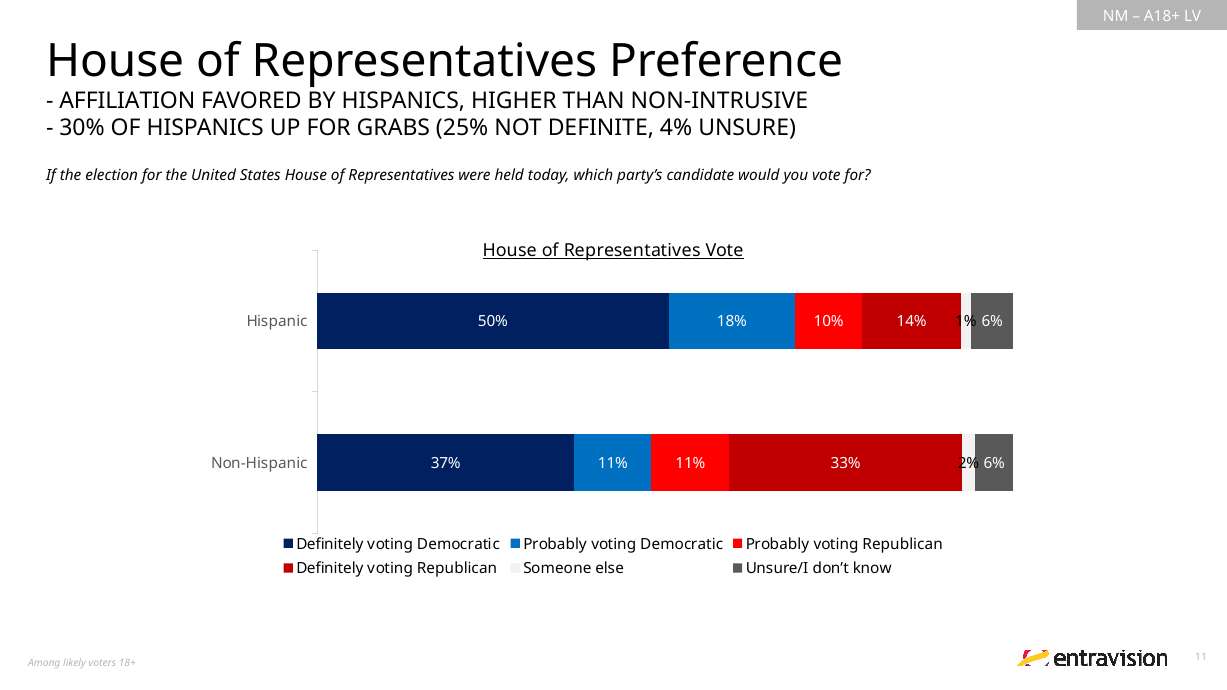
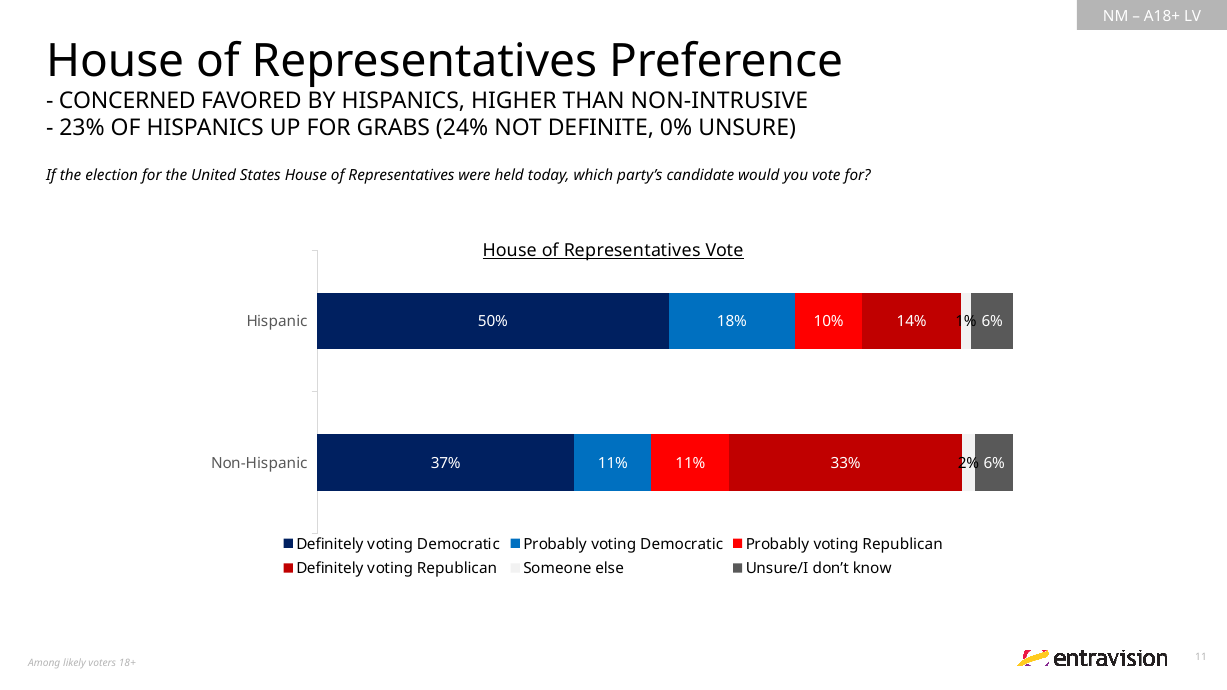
AFFILIATION: AFFILIATION -> CONCERNED
30%: 30% -> 23%
25%: 25% -> 24%
4%: 4% -> 0%
